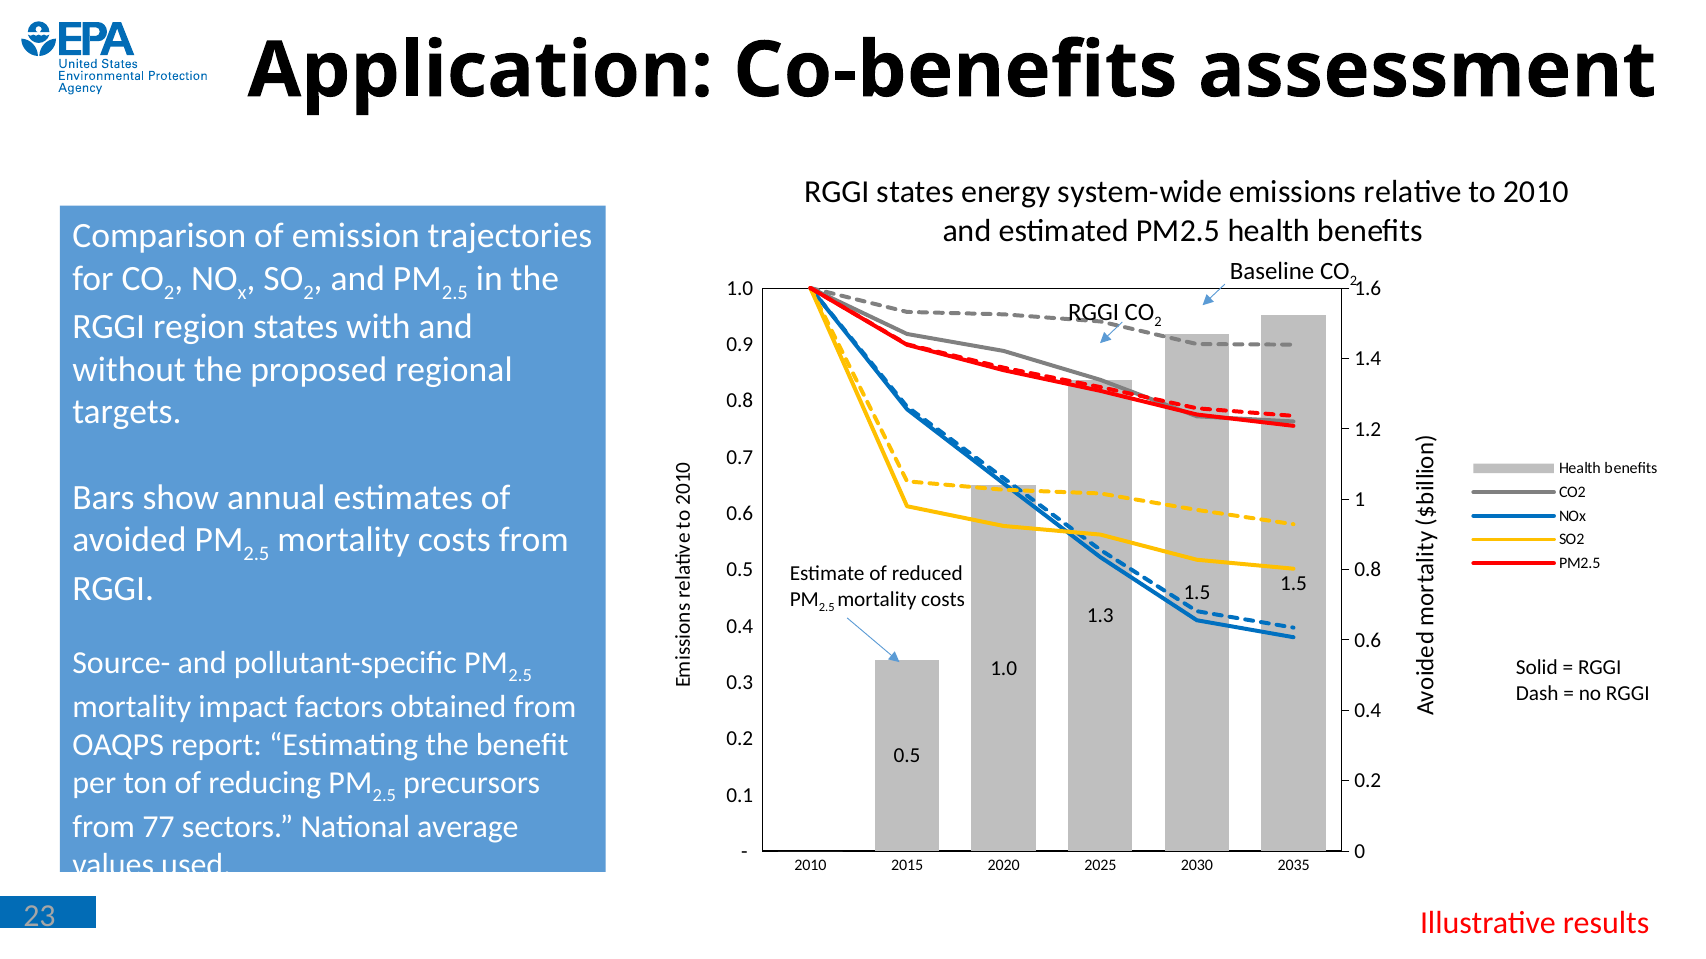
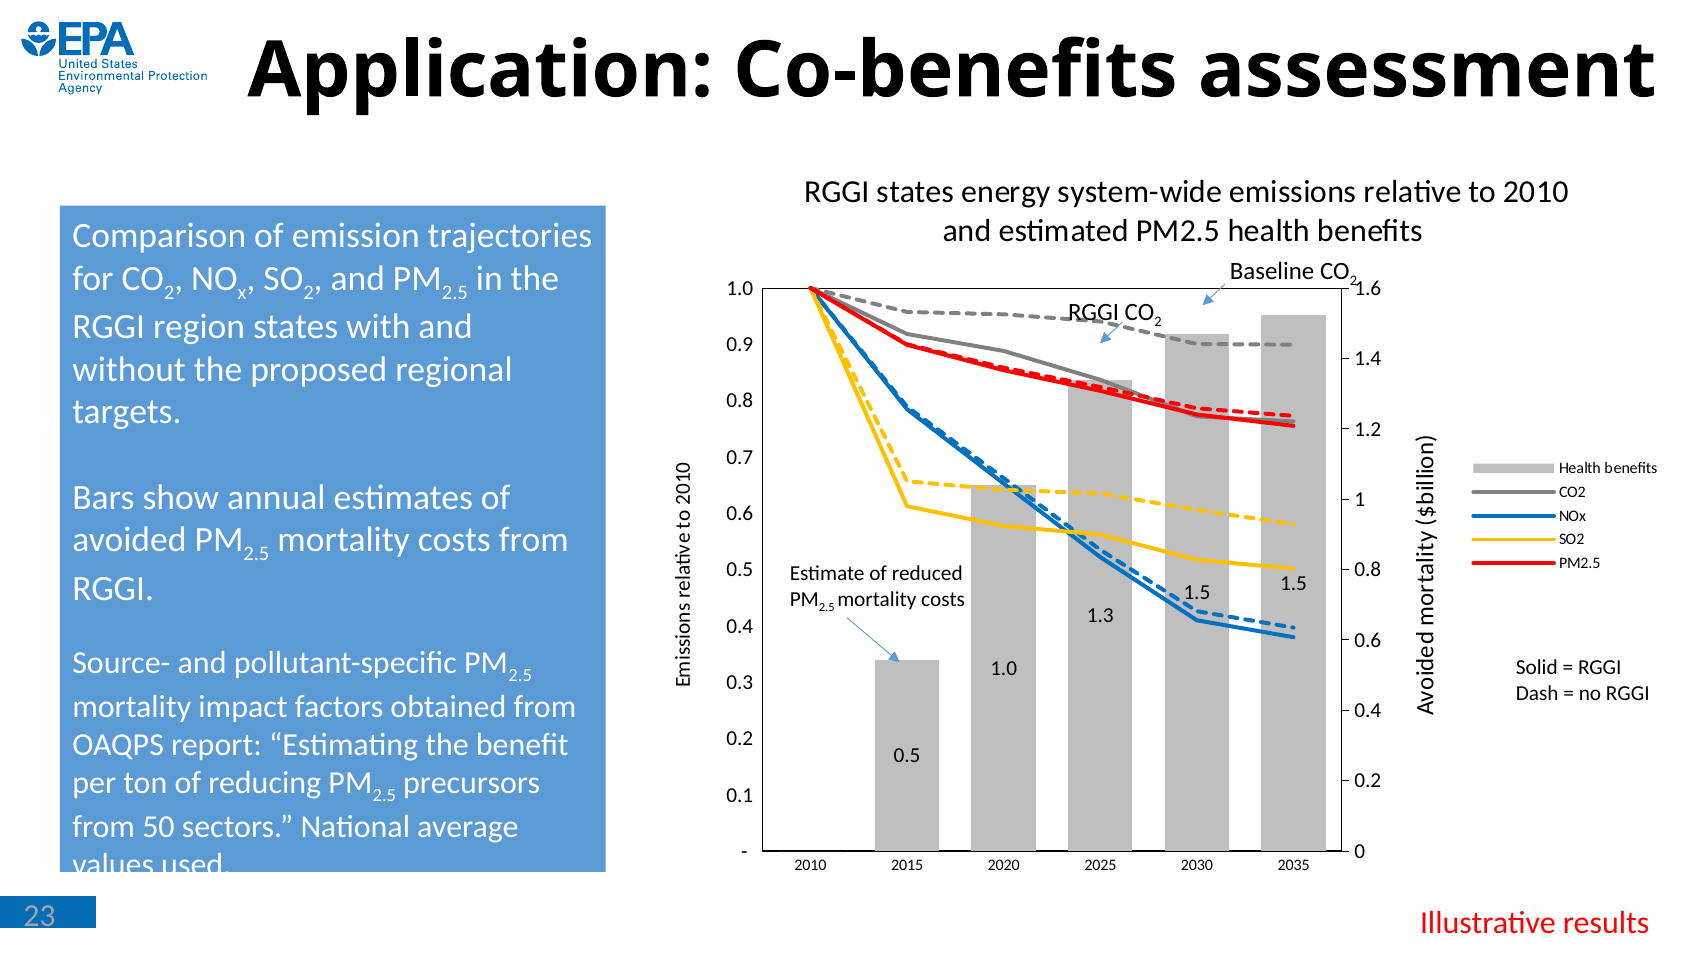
77: 77 -> 50
